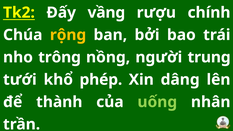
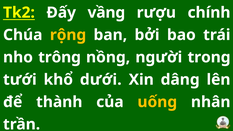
trung: trung -> trong
phép: phép -> dưới
uống colour: light green -> yellow
